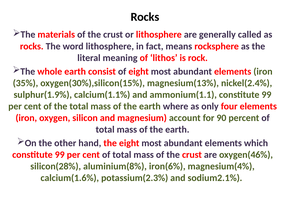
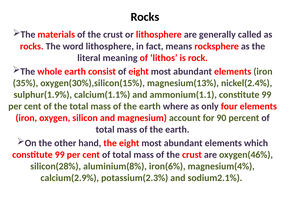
calcium(1.6%: calcium(1.6% -> calcium(2.9%
